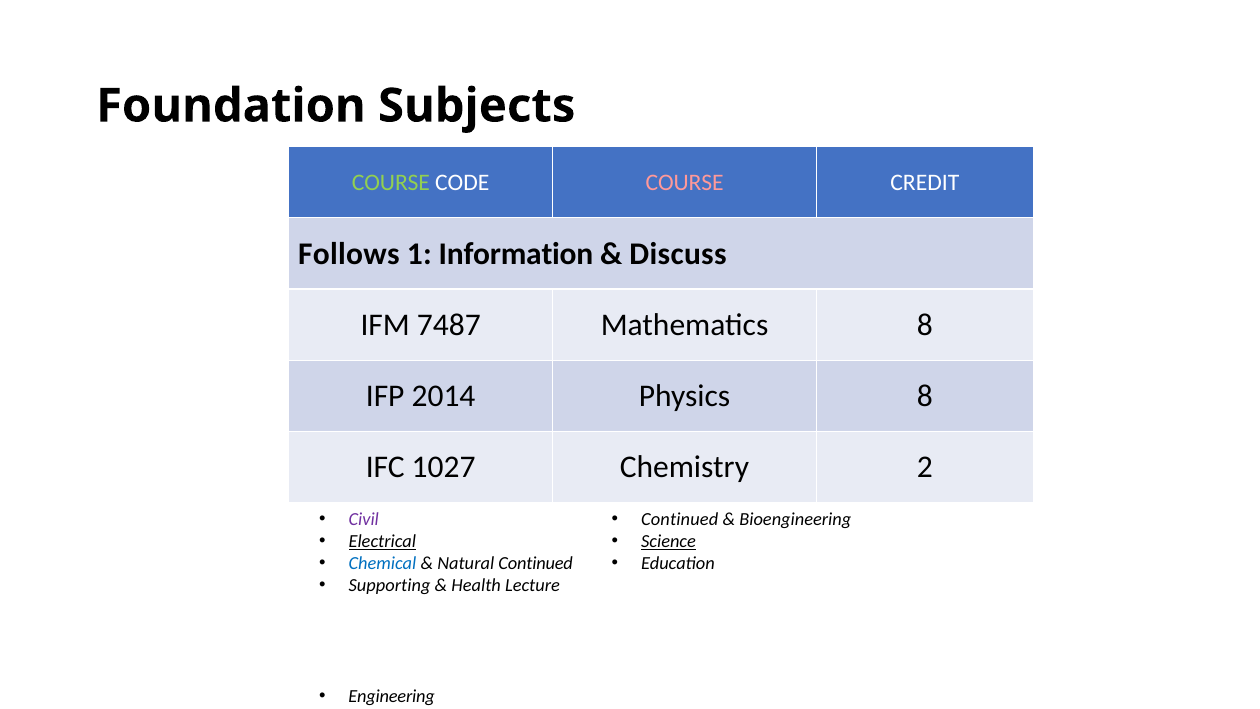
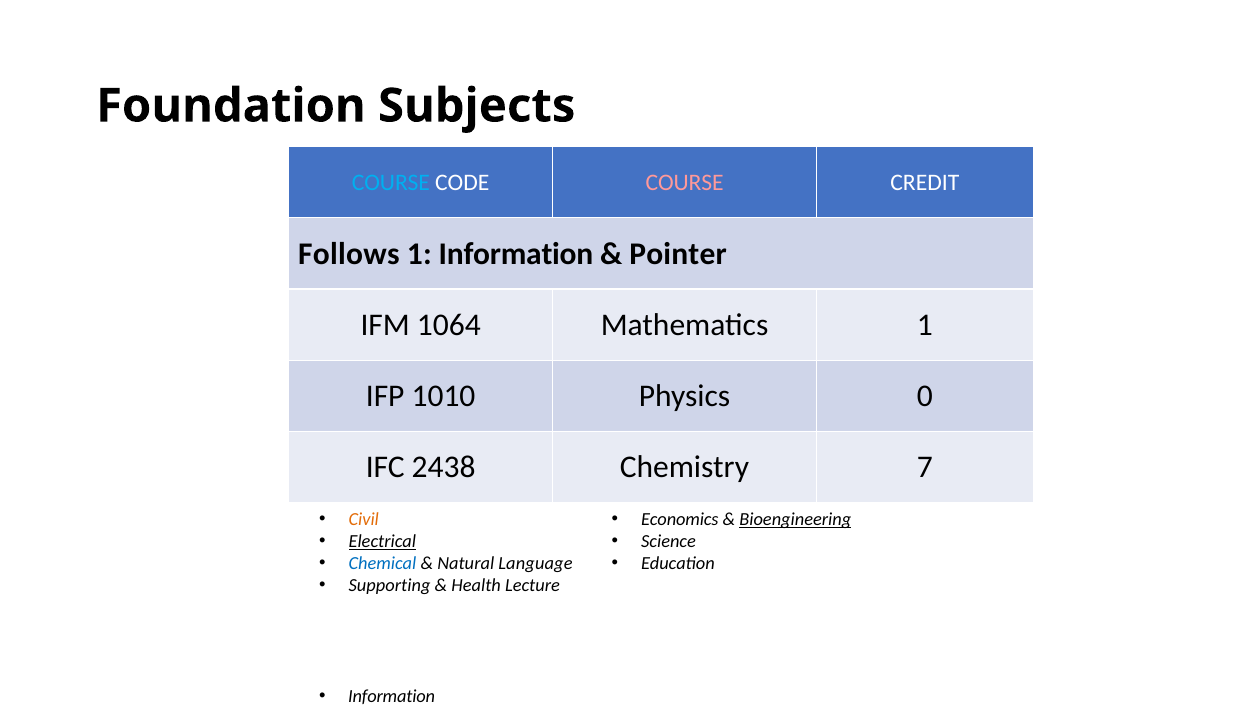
COURSE at (391, 182) colour: light green -> light blue
Discuss: Discuss -> Pointer
7487: 7487 -> 1064
Mathematics 8: 8 -> 1
2014: 2014 -> 1010
Physics 8: 8 -> 0
1027: 1027 -> 2438
2: 2 -> 7
Civil colour: purple -> orange
Continued at (680, 519): Continued -> Economics
Bioengineering underline: none -> present
Science underline: present -> none
Natural Continued: Continued -> Language
Engineering at (392, 696): Engineering -> Information
